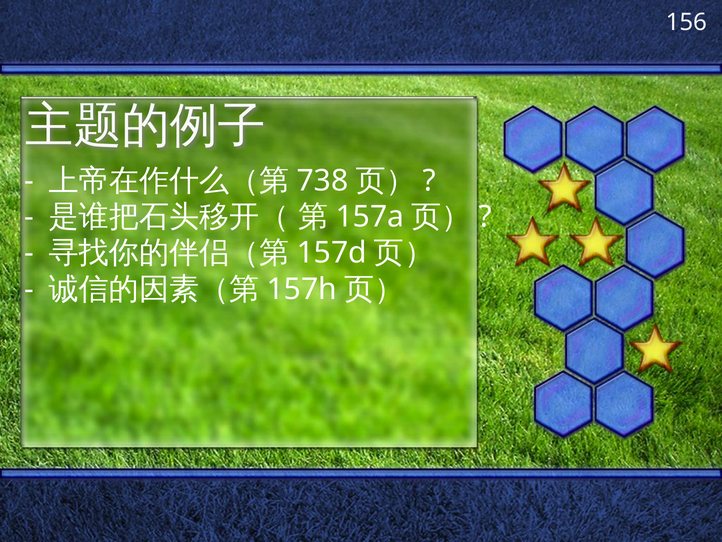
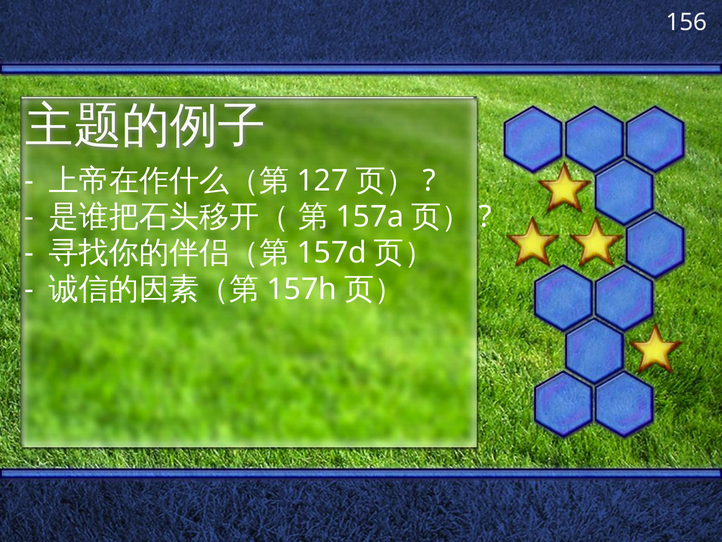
738: 738 -> 127
